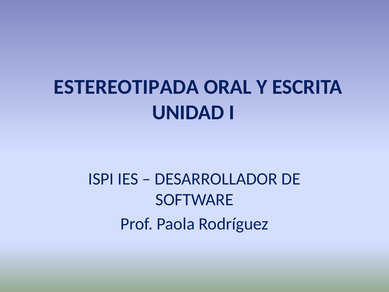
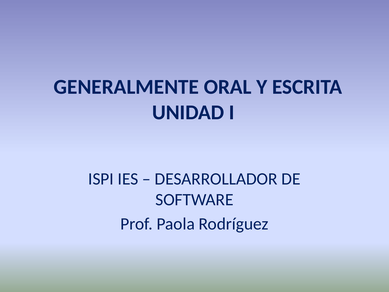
ESTEREOTIPADA: ESTEREOTIPADA -> GENERALMENTE
